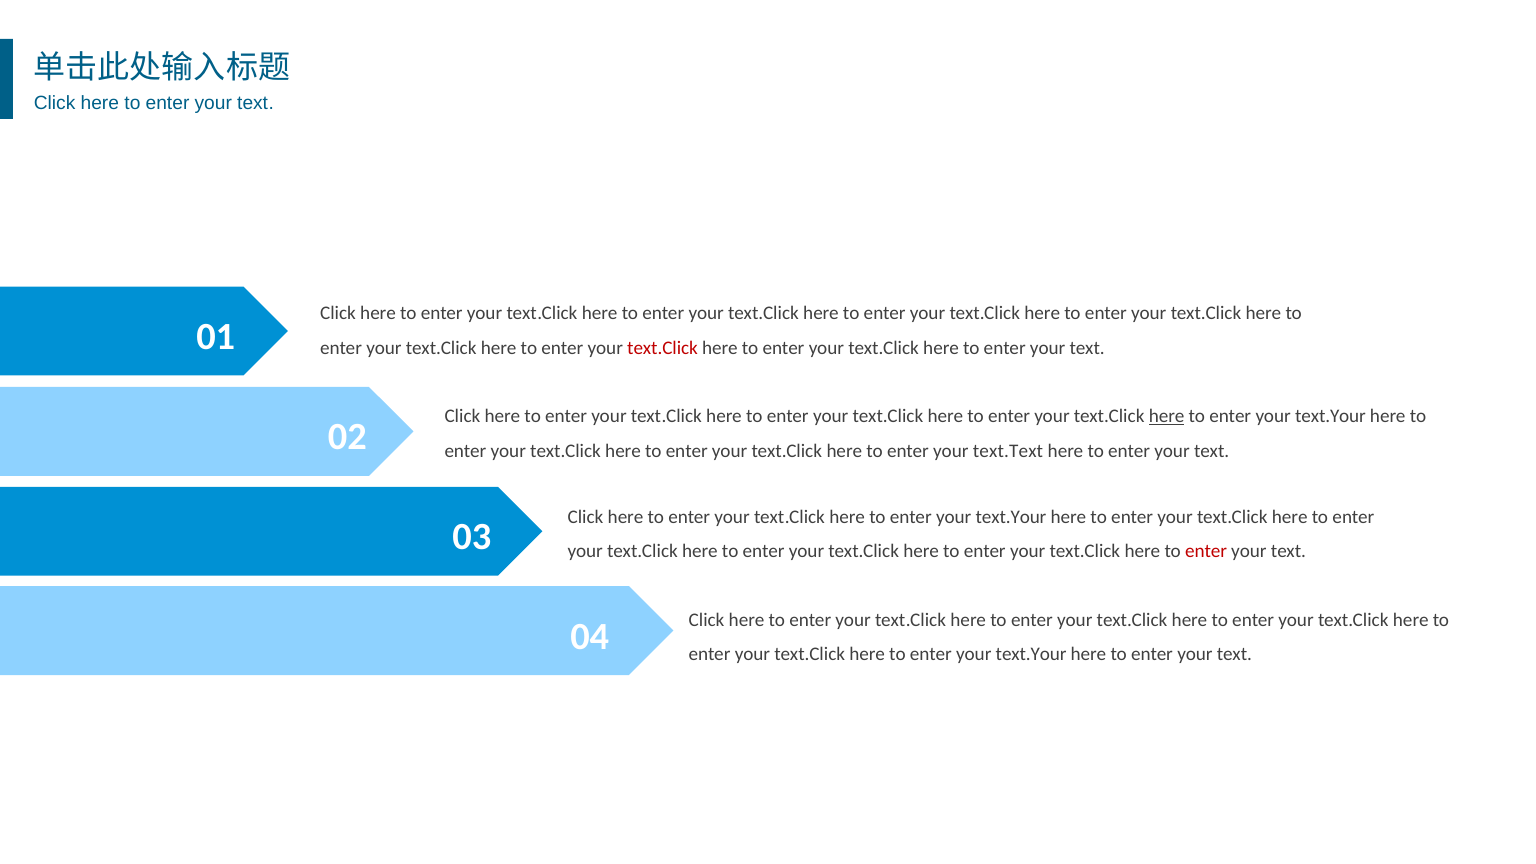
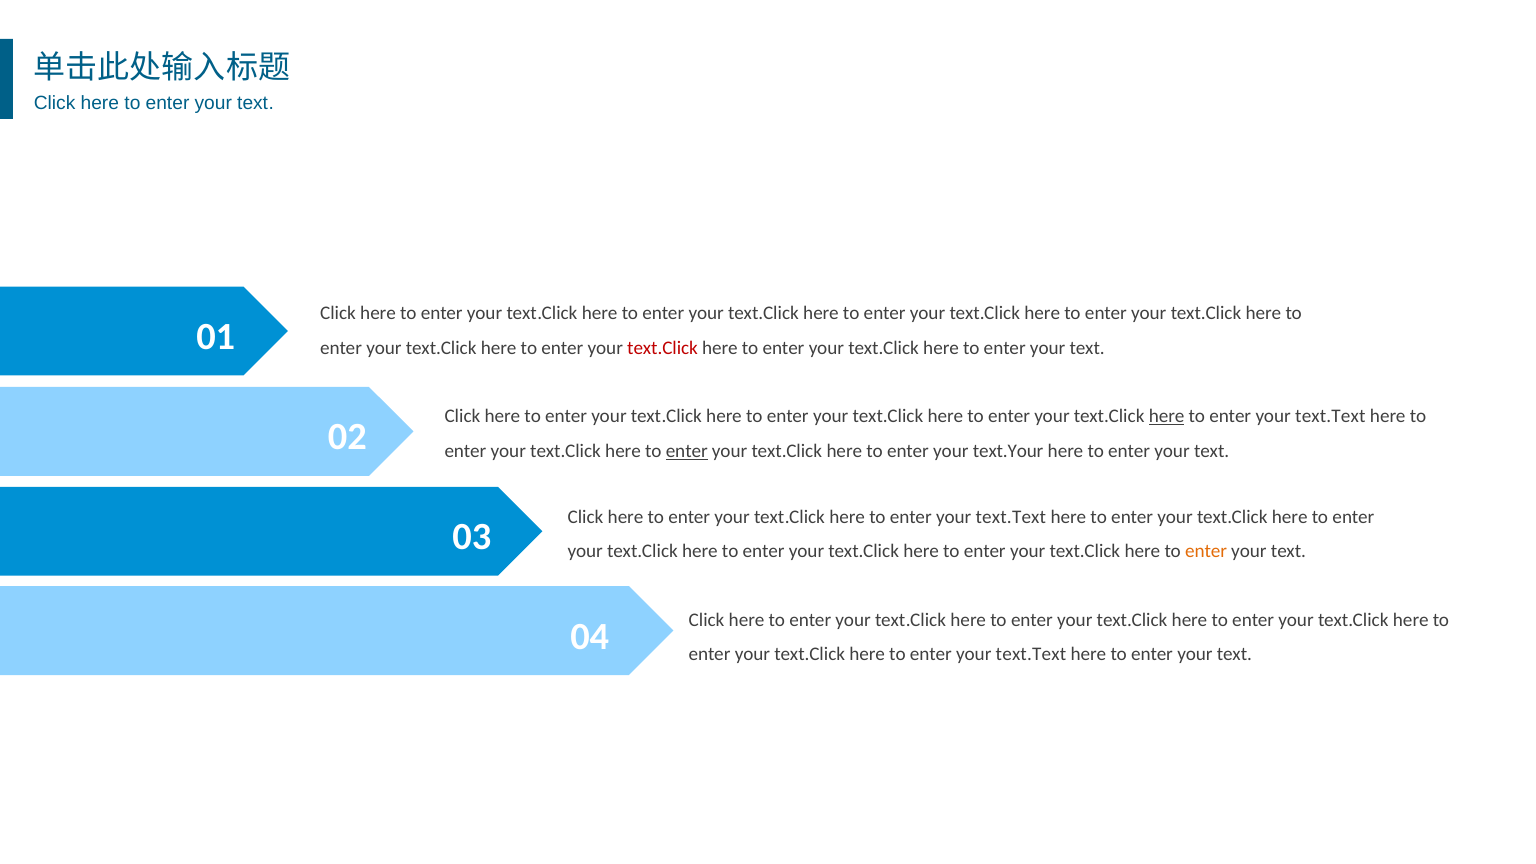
text.Your at (1330, 416): text.Your -> text.Text
enter at (687, 451) underline: none -> present
text.Text: text.Text -> text.Your
text.Your at (1011, 517): text.Your -> text.Text
enter at (1206, 551) colour: red -> orange
text.Your at (1031, 655): text.Your -> text.Text
